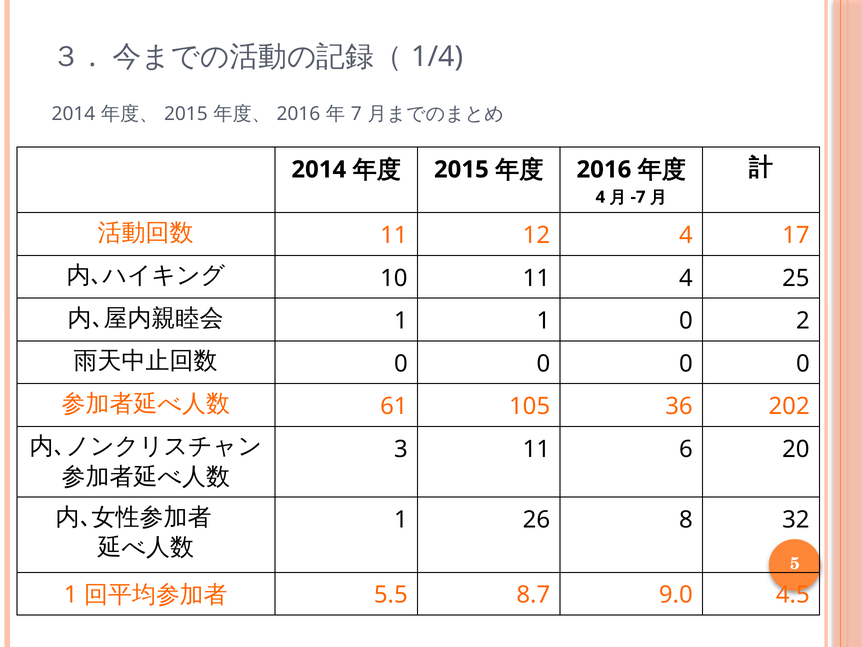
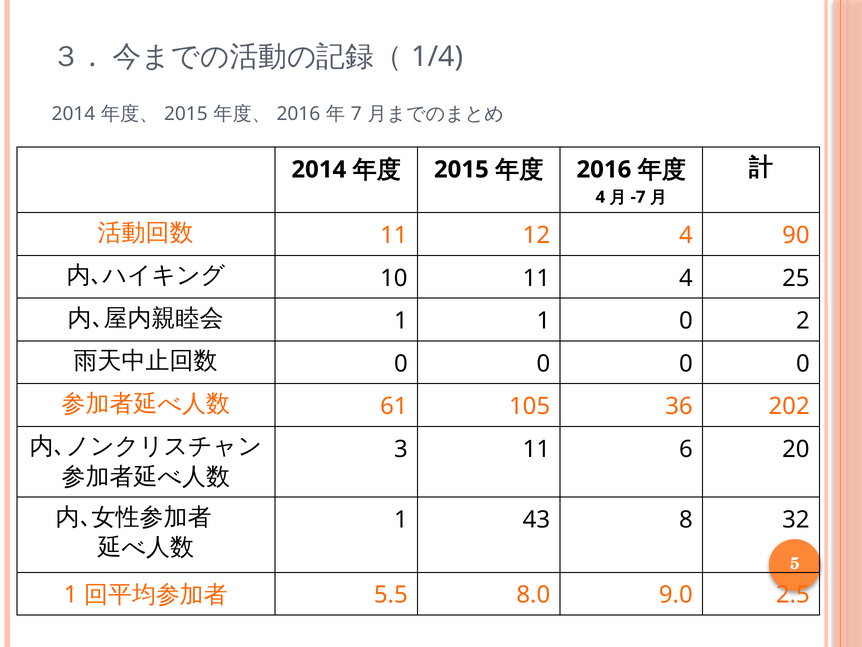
17: 17 -> 90
26: 26 -> 43
8.7: 8.7 -> 8.0
4.5: 4.5 -> 2.5
